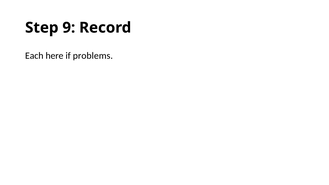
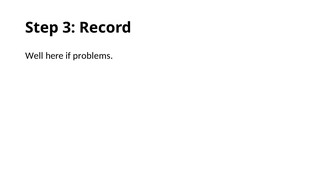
9: 9 -> 3
Each: Each -> Well
